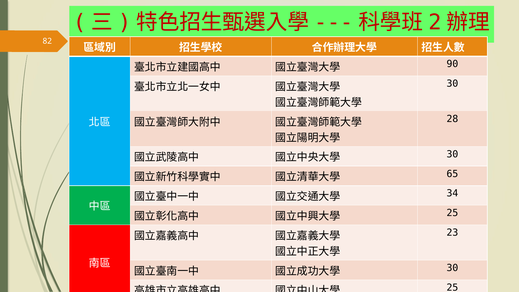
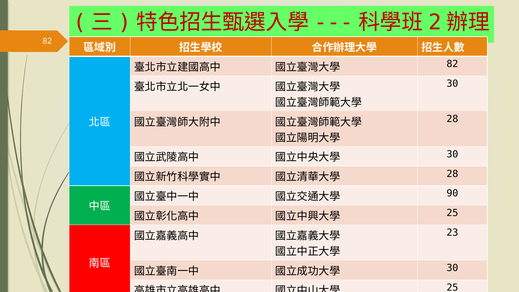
90 at (452, 64): 90 -> 82
65 at (452, 174): 65 -> 28
34: 34 -> 90
